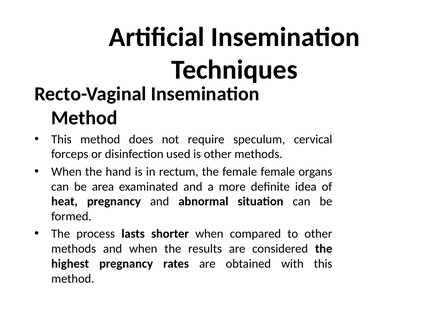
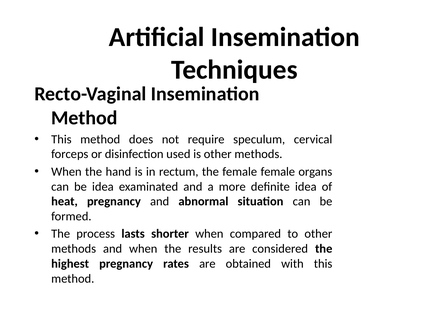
be area: area -> idea
